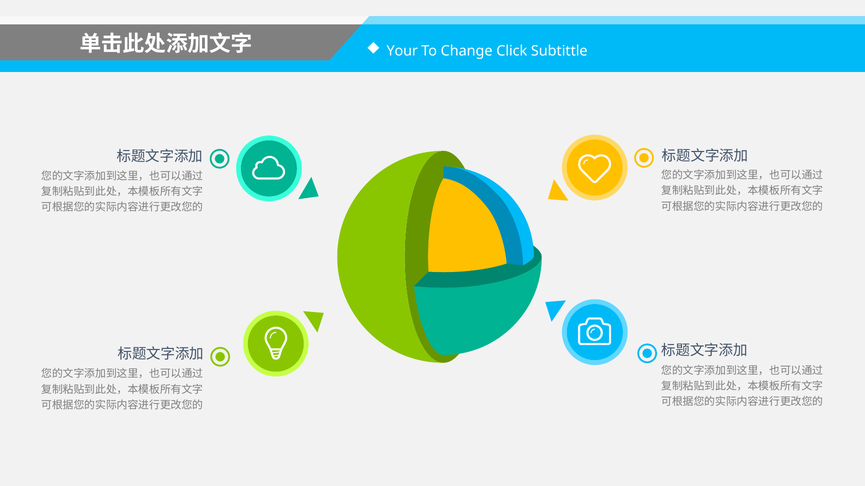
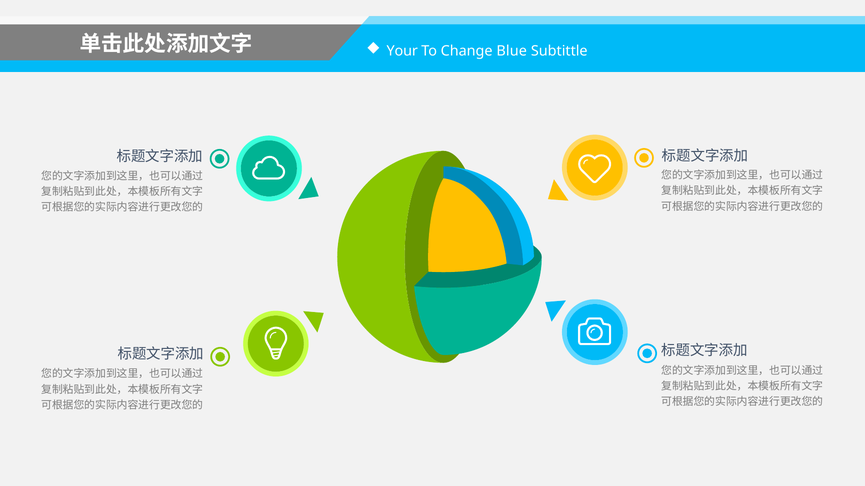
Click: Click -> Blue
